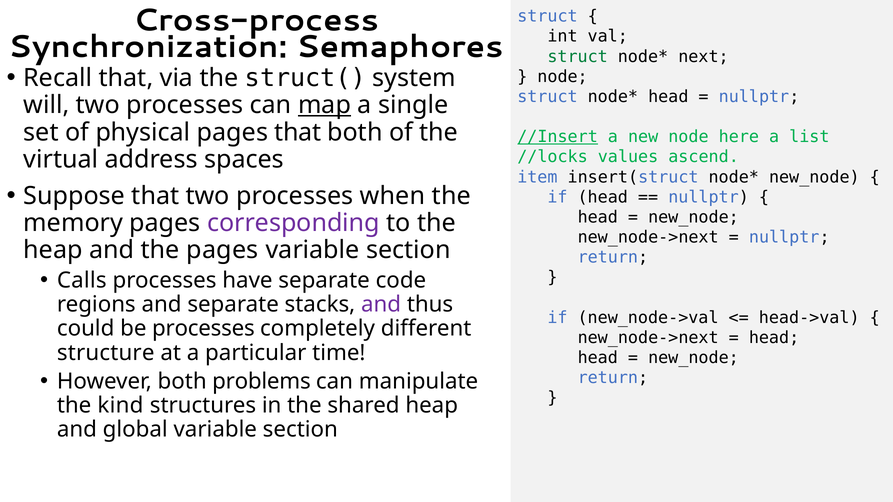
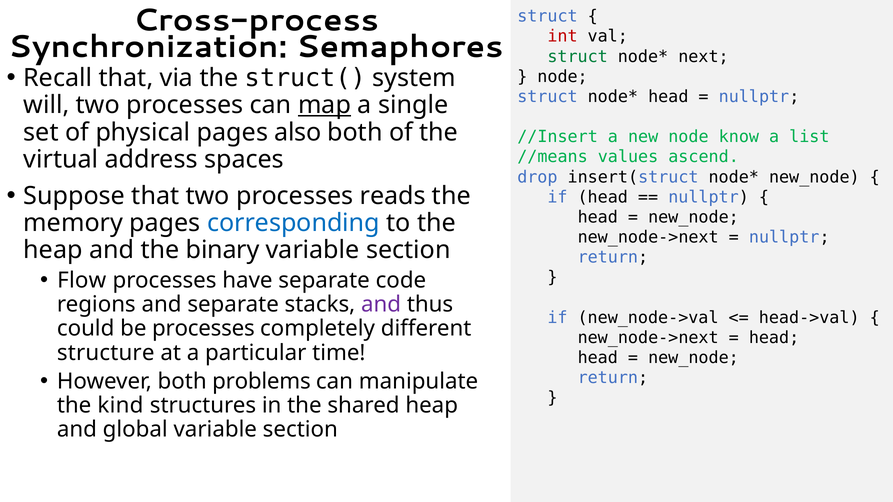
int colour: black -> red
pages that: that -> also
//Insert underline: present -> none
here: here -> know
//locks: //locks -> //means
item: item -> drop
when: when -> reads
corresponding colour: purple -> blue
the pages: pages -> binary
Calls: Calls -> Flow
